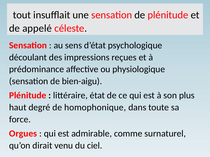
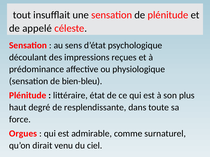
bien-aigu: bien-aigu -> bien-bleu
homophonique: homophonique -> resplendissante
